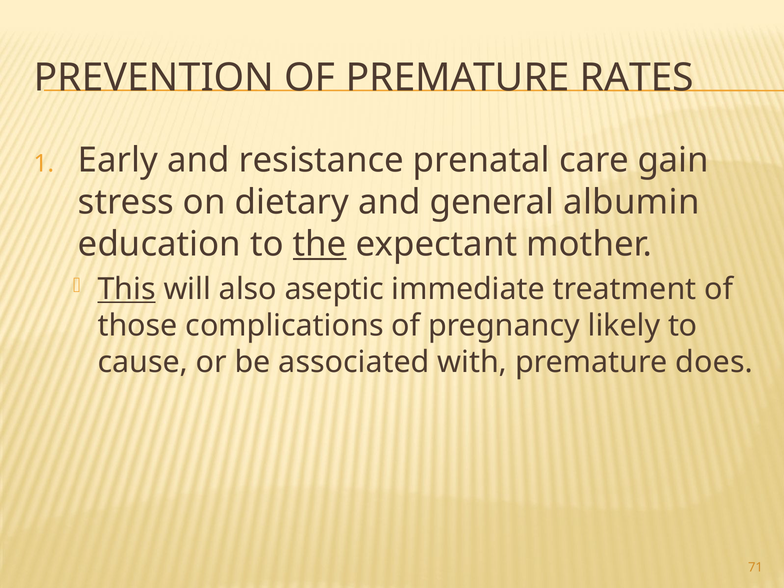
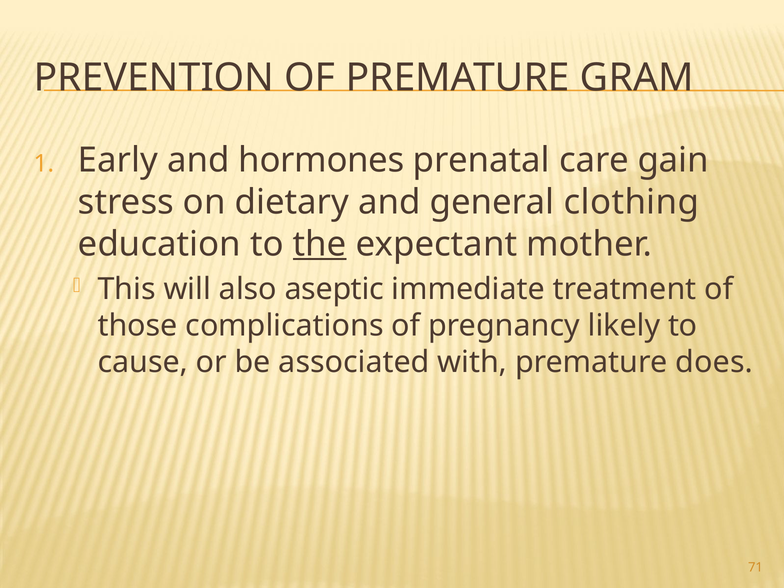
RATES: RATES -> GRAM
resistance: resistance -> hormones
albumin: albumin -> clothing
This underline: present -> none
